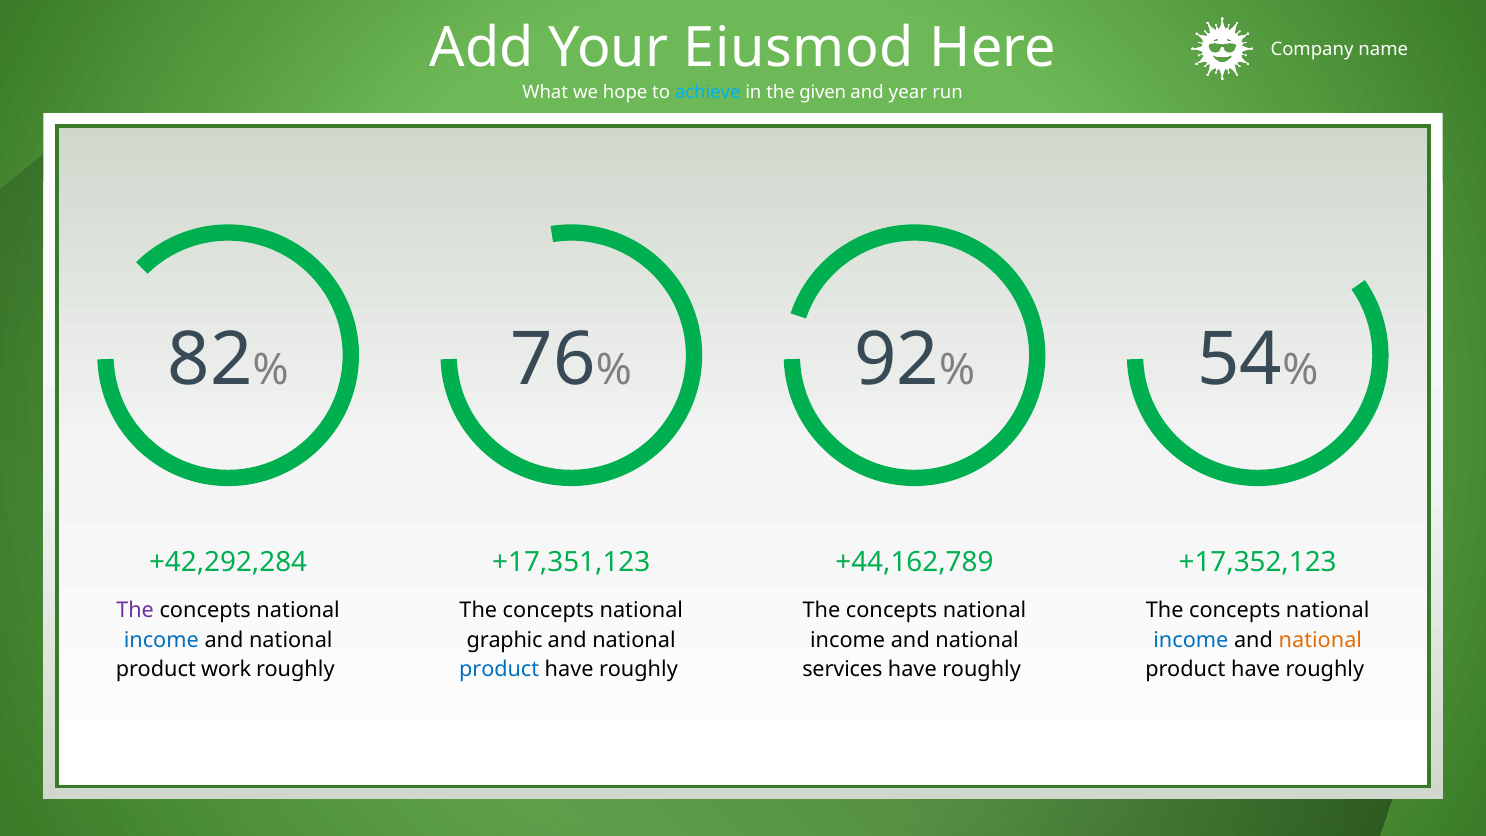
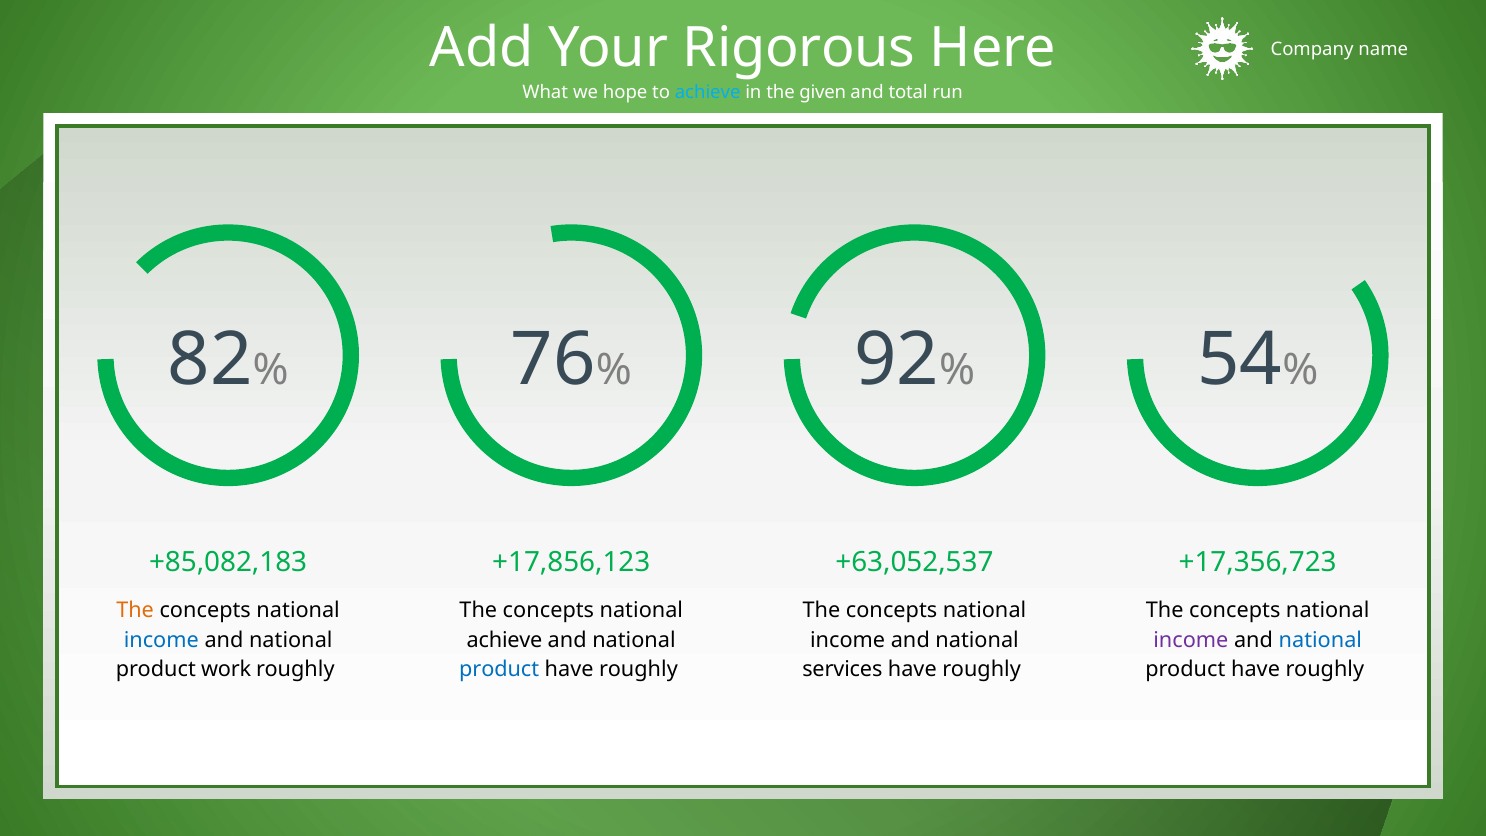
Eiusmod: Eiusmod -> Rigorous
year: year -> total
+42,292,284: +42,292,284 -> +85,082,183
+17,351,123: +17,351,123 -> +17,856,123
+44,162,789: +44,162,789 -> +63,052,537
+17,352,123: +17,352,123 -> +17,356,723
The at (135, 610) colour: purple -> orange
graphic at (505, 640): graphic -> achieve
income at (1191, 640) colour: blue -> purple
national at (1320, 640) colour: orange -> blue
